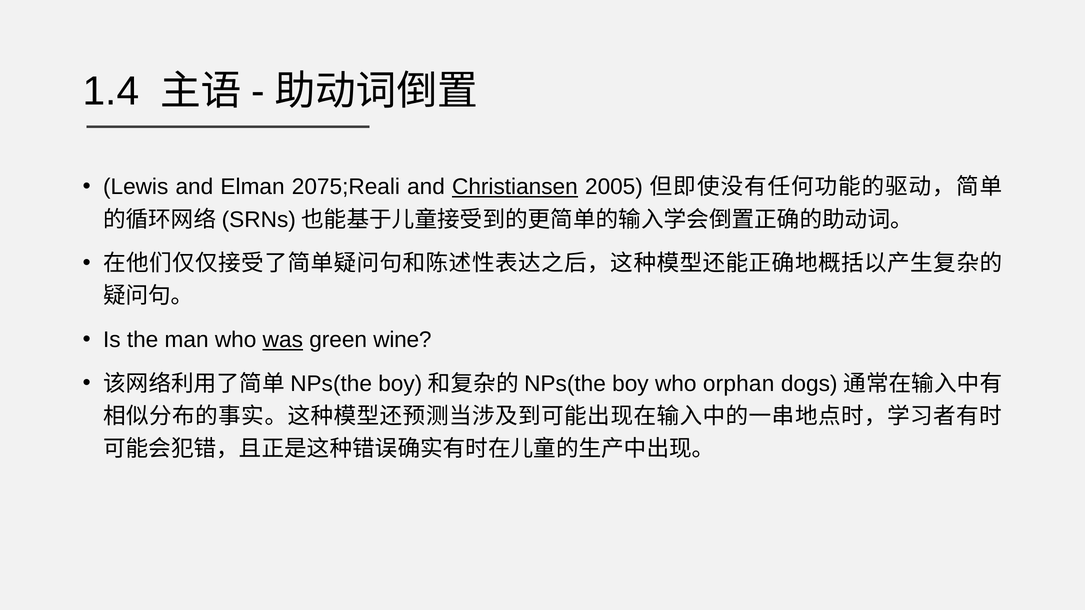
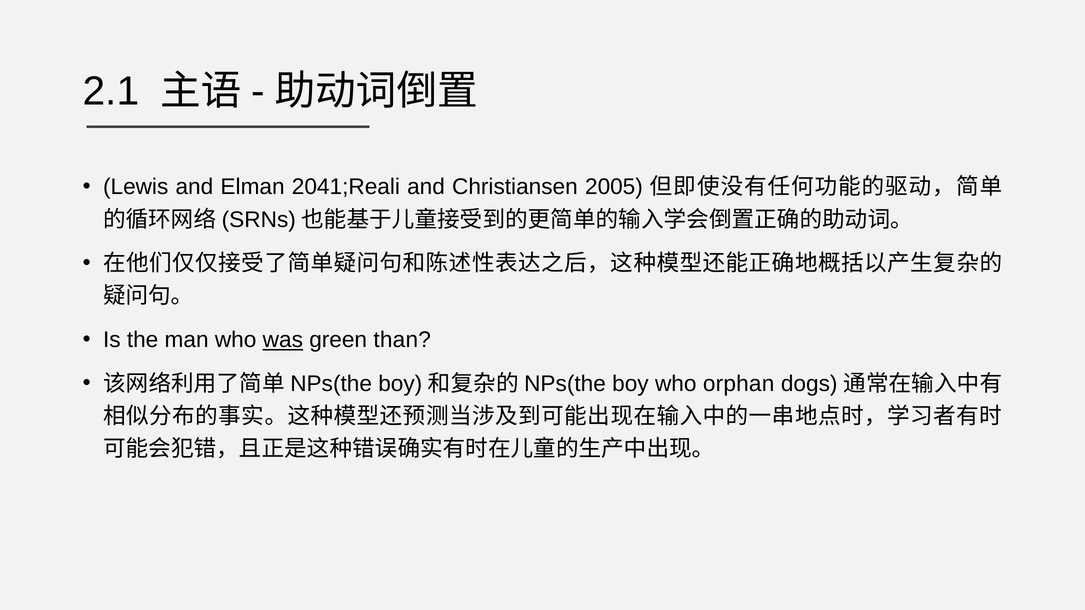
1.4: 1.4 -> 2.1
2075;Reali: 2075;Reali -> 2041;Reali
Christiansen underline: present -> none
wine: wine -> than
